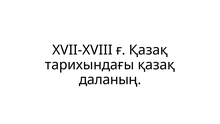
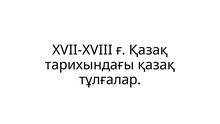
даланың: даланың -> тұлғалар
